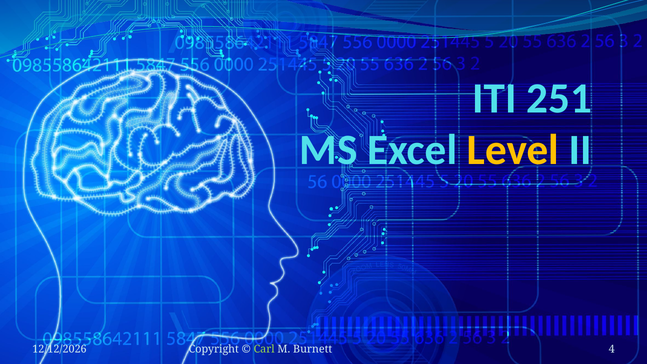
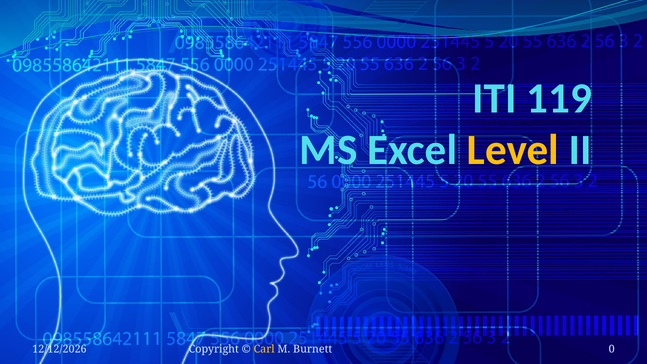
251: 251 -> 119
Carl colour: light green -> yellow
4: 4 -> 0
